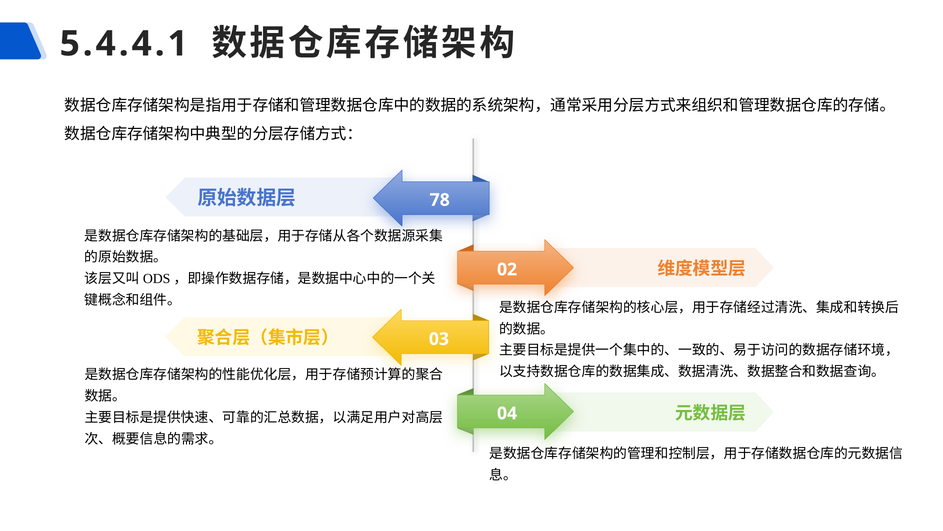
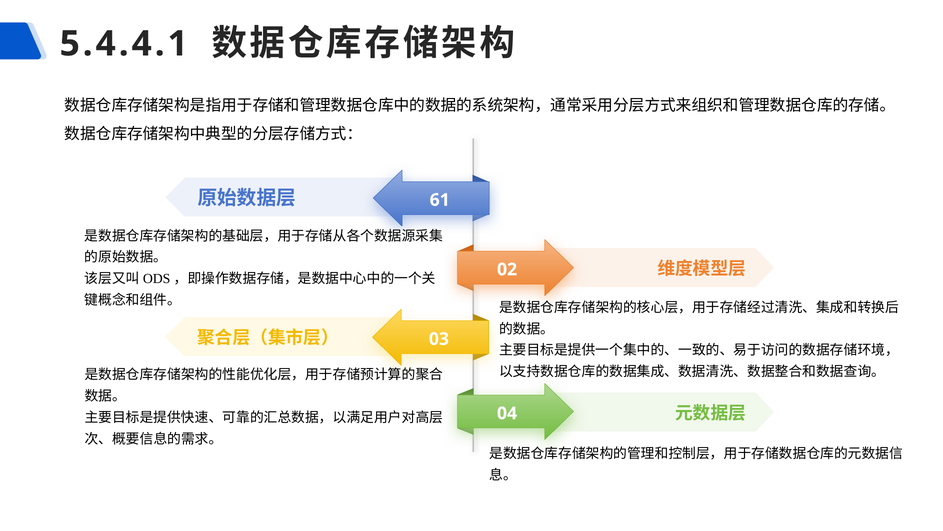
78: 78 -> 61
